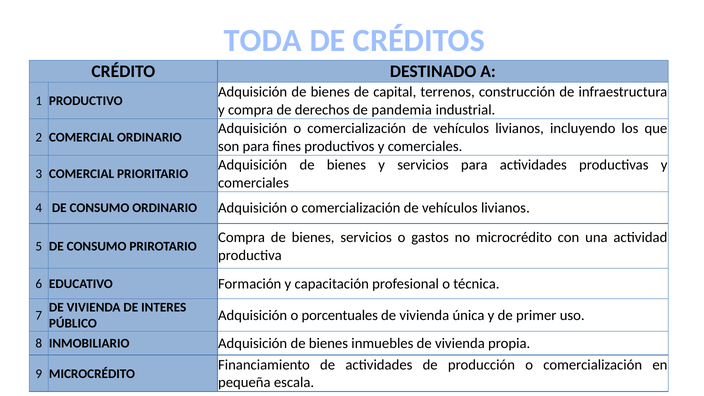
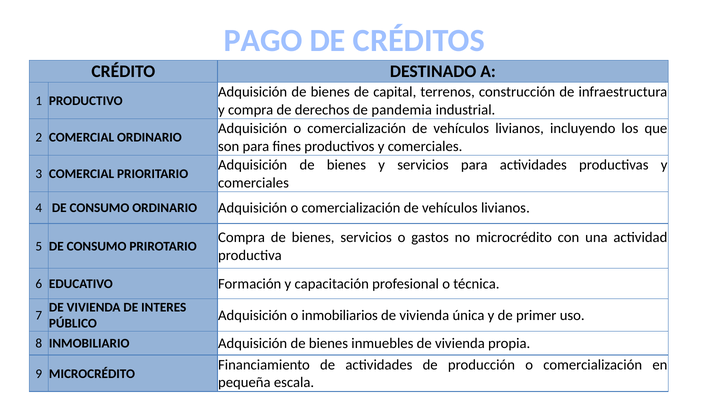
TODA: TODA -> PAGO
porcentuales: porcentuales -> inmobiliarios
